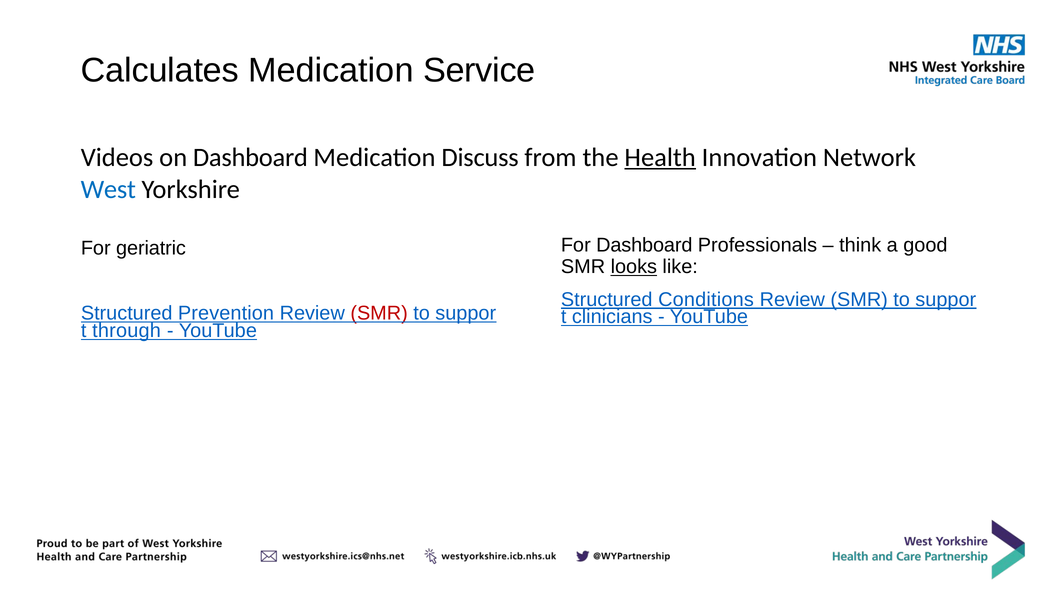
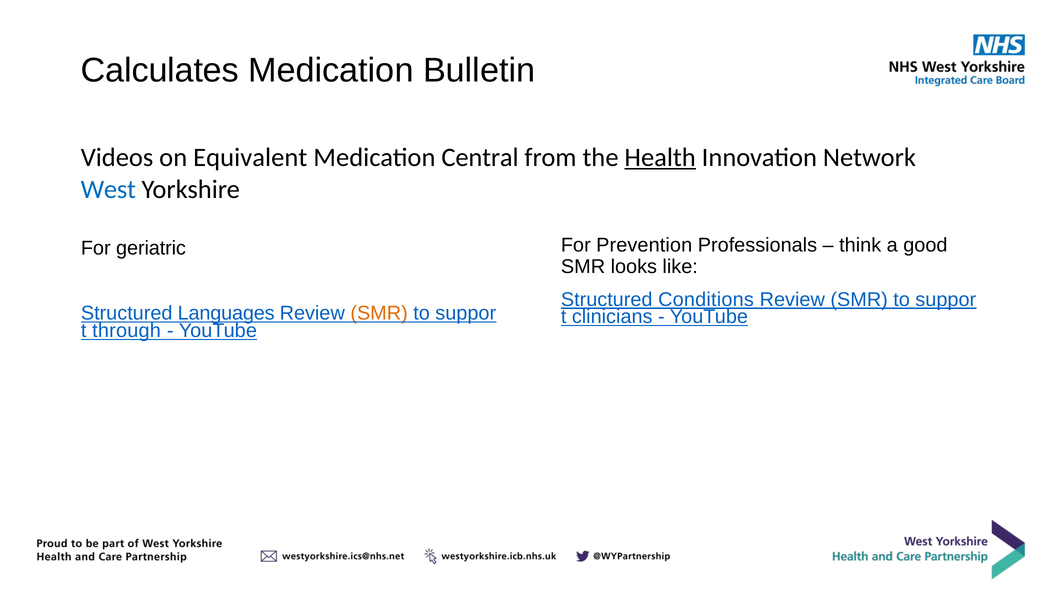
Service: Service -> Bulletin
on Dashboard: Dashboard -> Equivalent
Discuss: Discuss -> Central
For Dashboard: Dashboard -> Prevention
looks underline: present -> none
Prevention: Prevention -> Languages
SMR at (379, 313) colour: red -> orange
